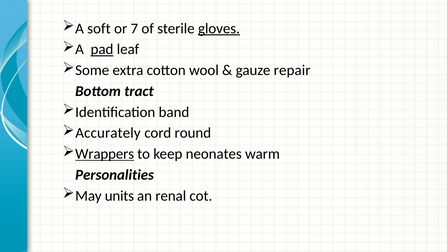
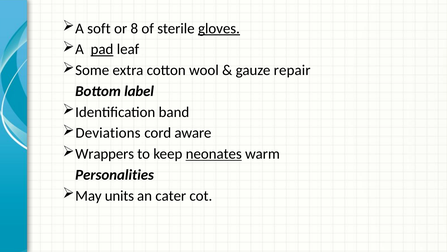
7: 7 -> 8
tract: tract -> label
Accurately: Accurately -> Deviations
round: round -> aware
Wrappers underline: present -> none
neonates underline: none -> present
renal: renal -> cater
